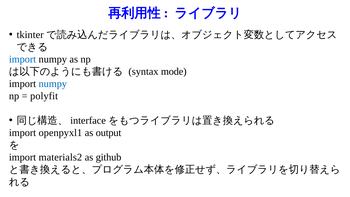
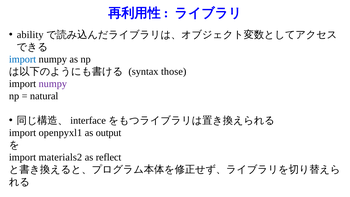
tkinter: tkinter -> ability
mode: mode -> those
numpy at (53, 84) colour: blue -> purple
polyfit: polyfit -> natural
github: github -> reflect
